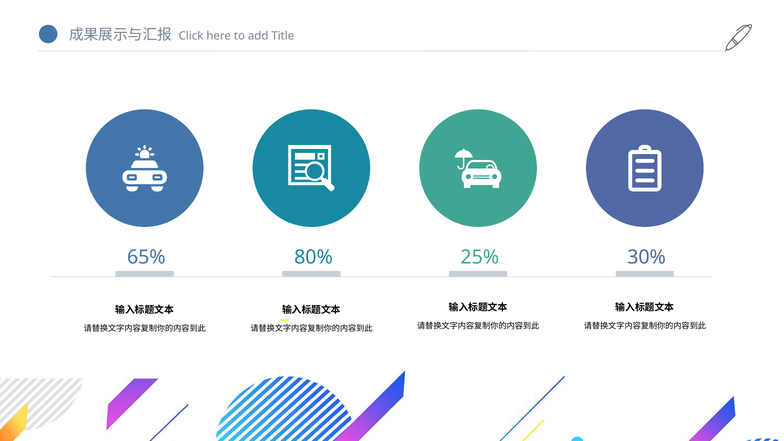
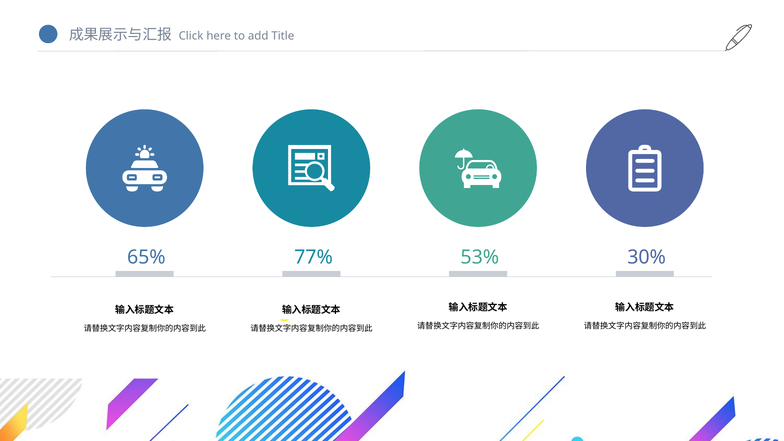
80%: 80% -> 77%
25%: 25% -> 53%
